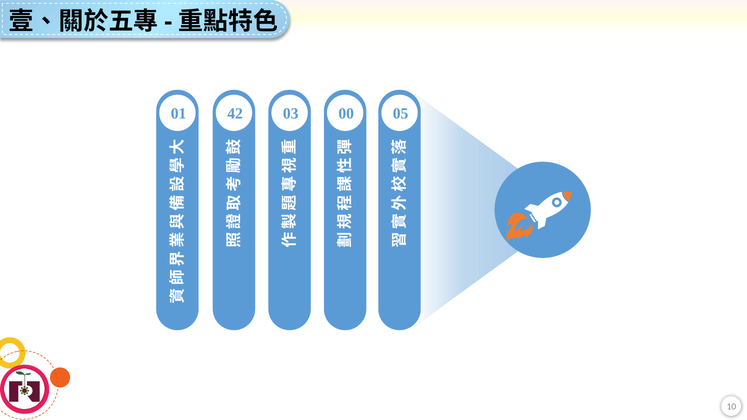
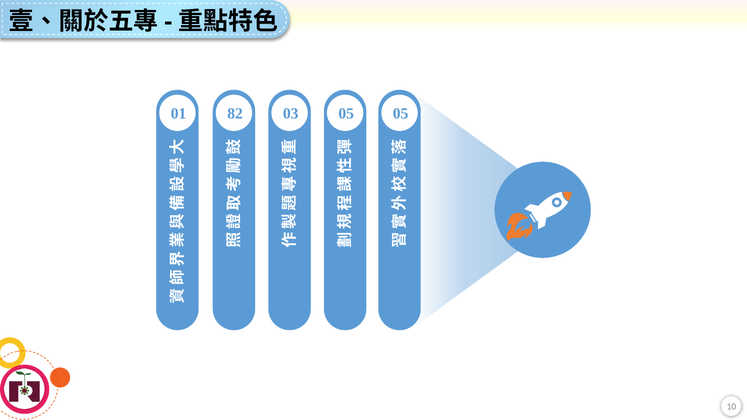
42: 42 -> 82
03 00: 00 -> 05
